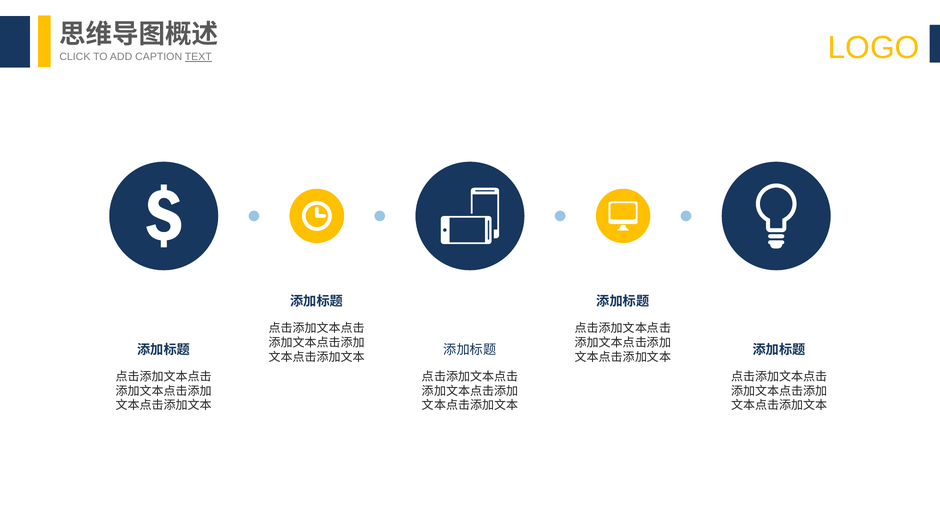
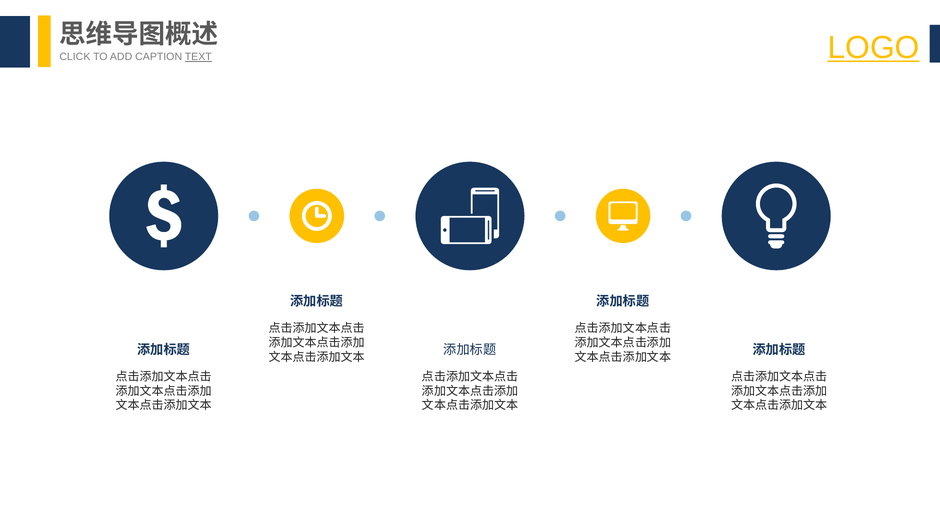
LOGO underline: none -> present
